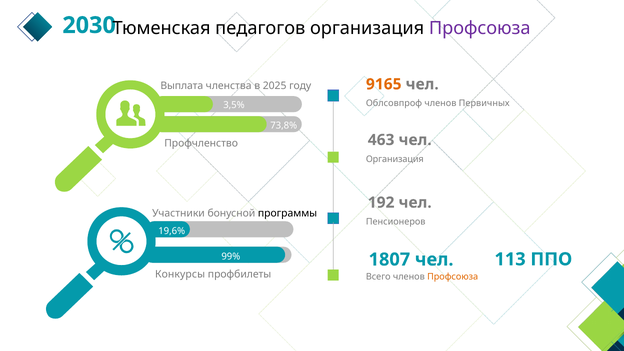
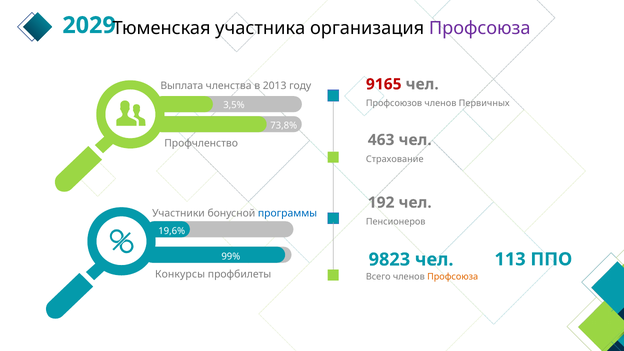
2030: 2030 -> 2029
педагогов: педагогов -> участника
9165 colour: orange -> red
2025: 2025 -> 2013
Облсовпроф: Облсовпроф -> Профсоюзов
Организация at (395, 159): Организация -> Страхование
программы colour: black -> blue
1807: 1807 -> 9823
